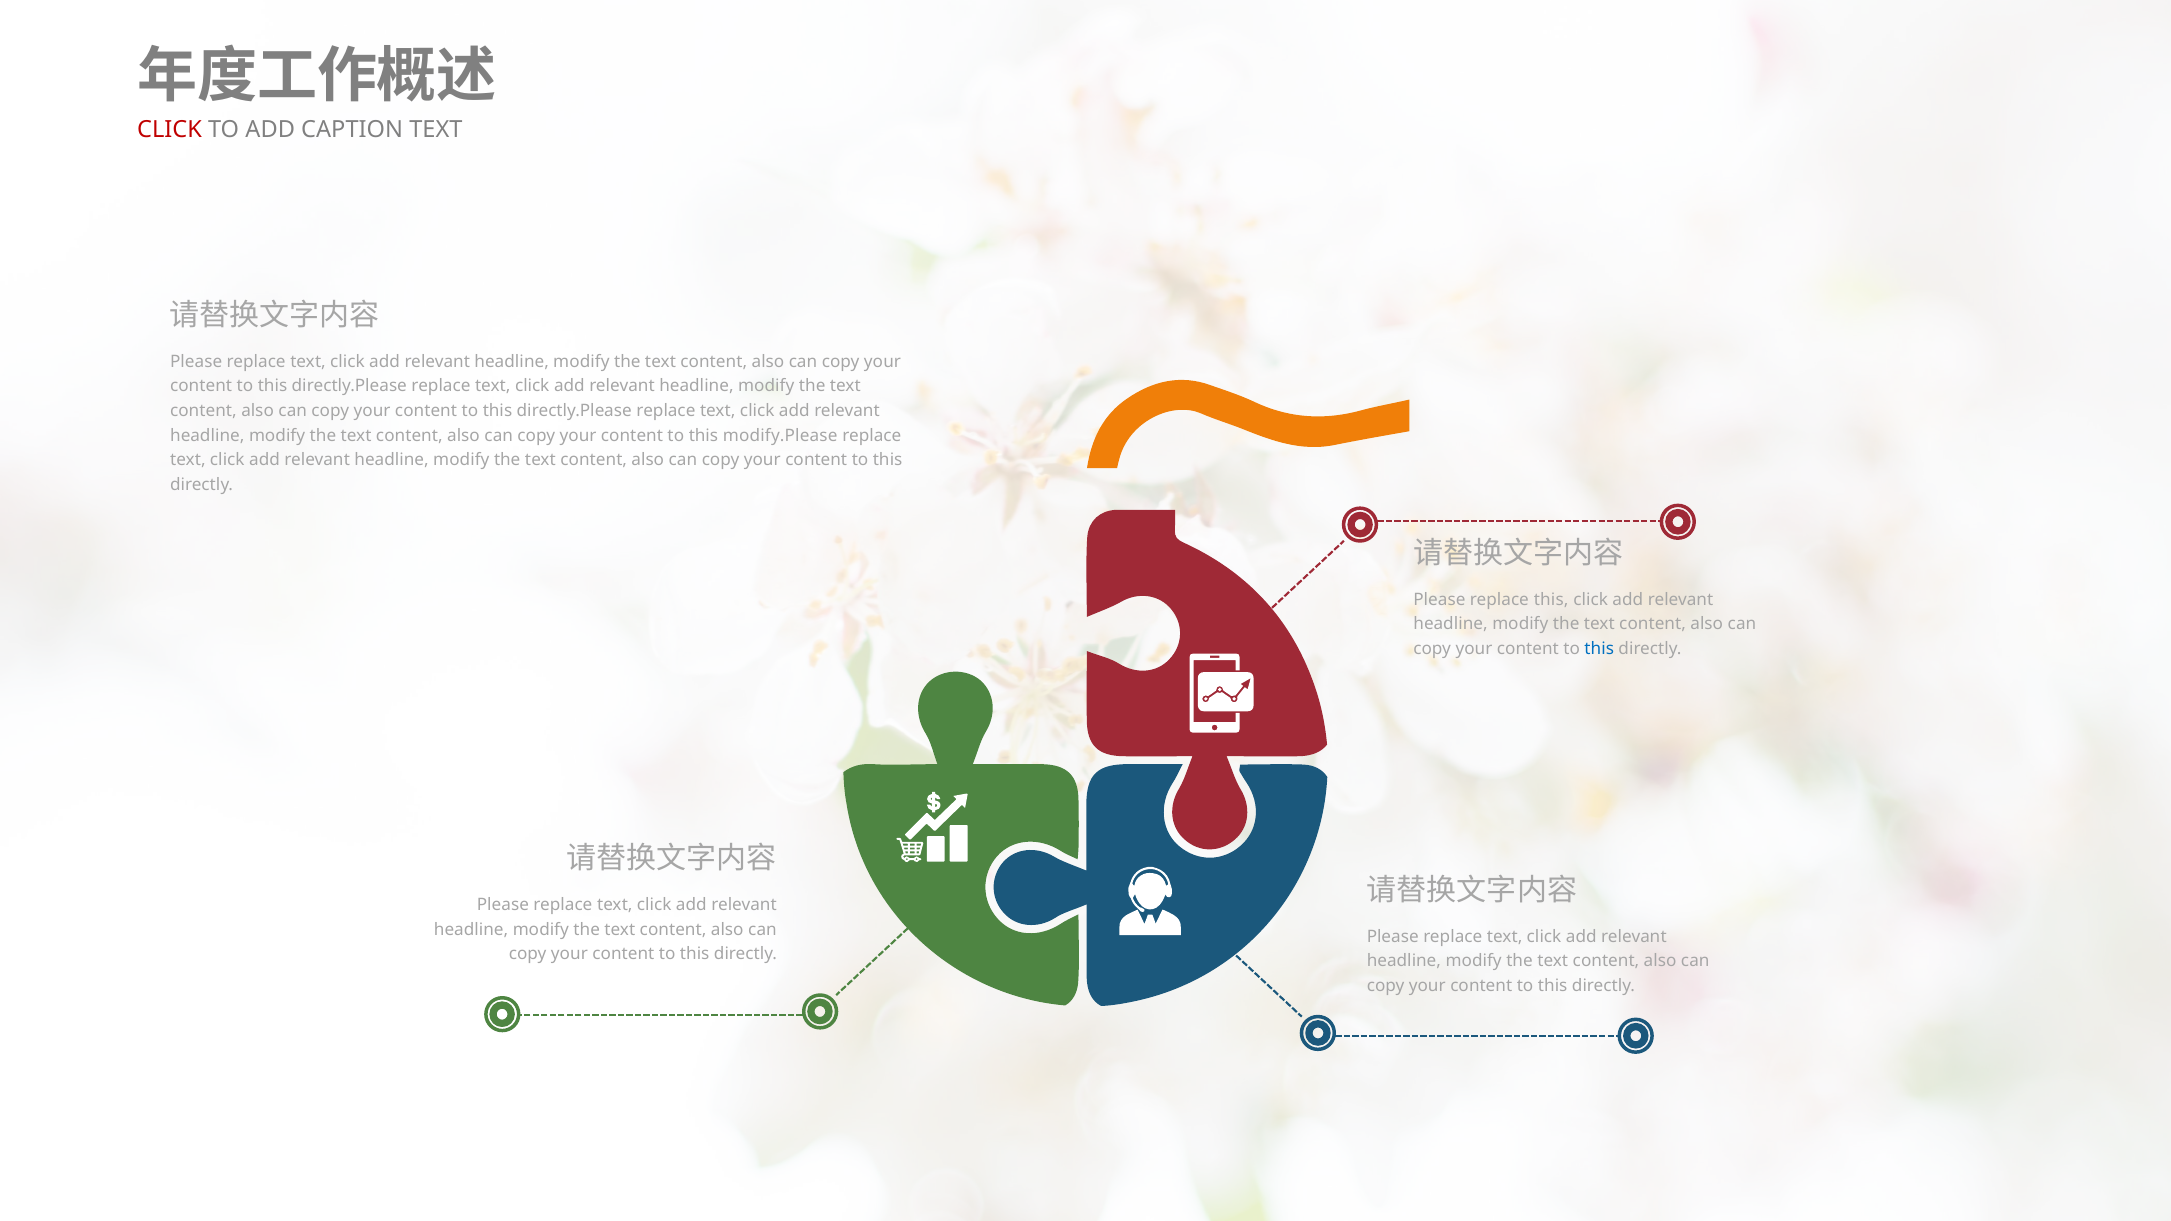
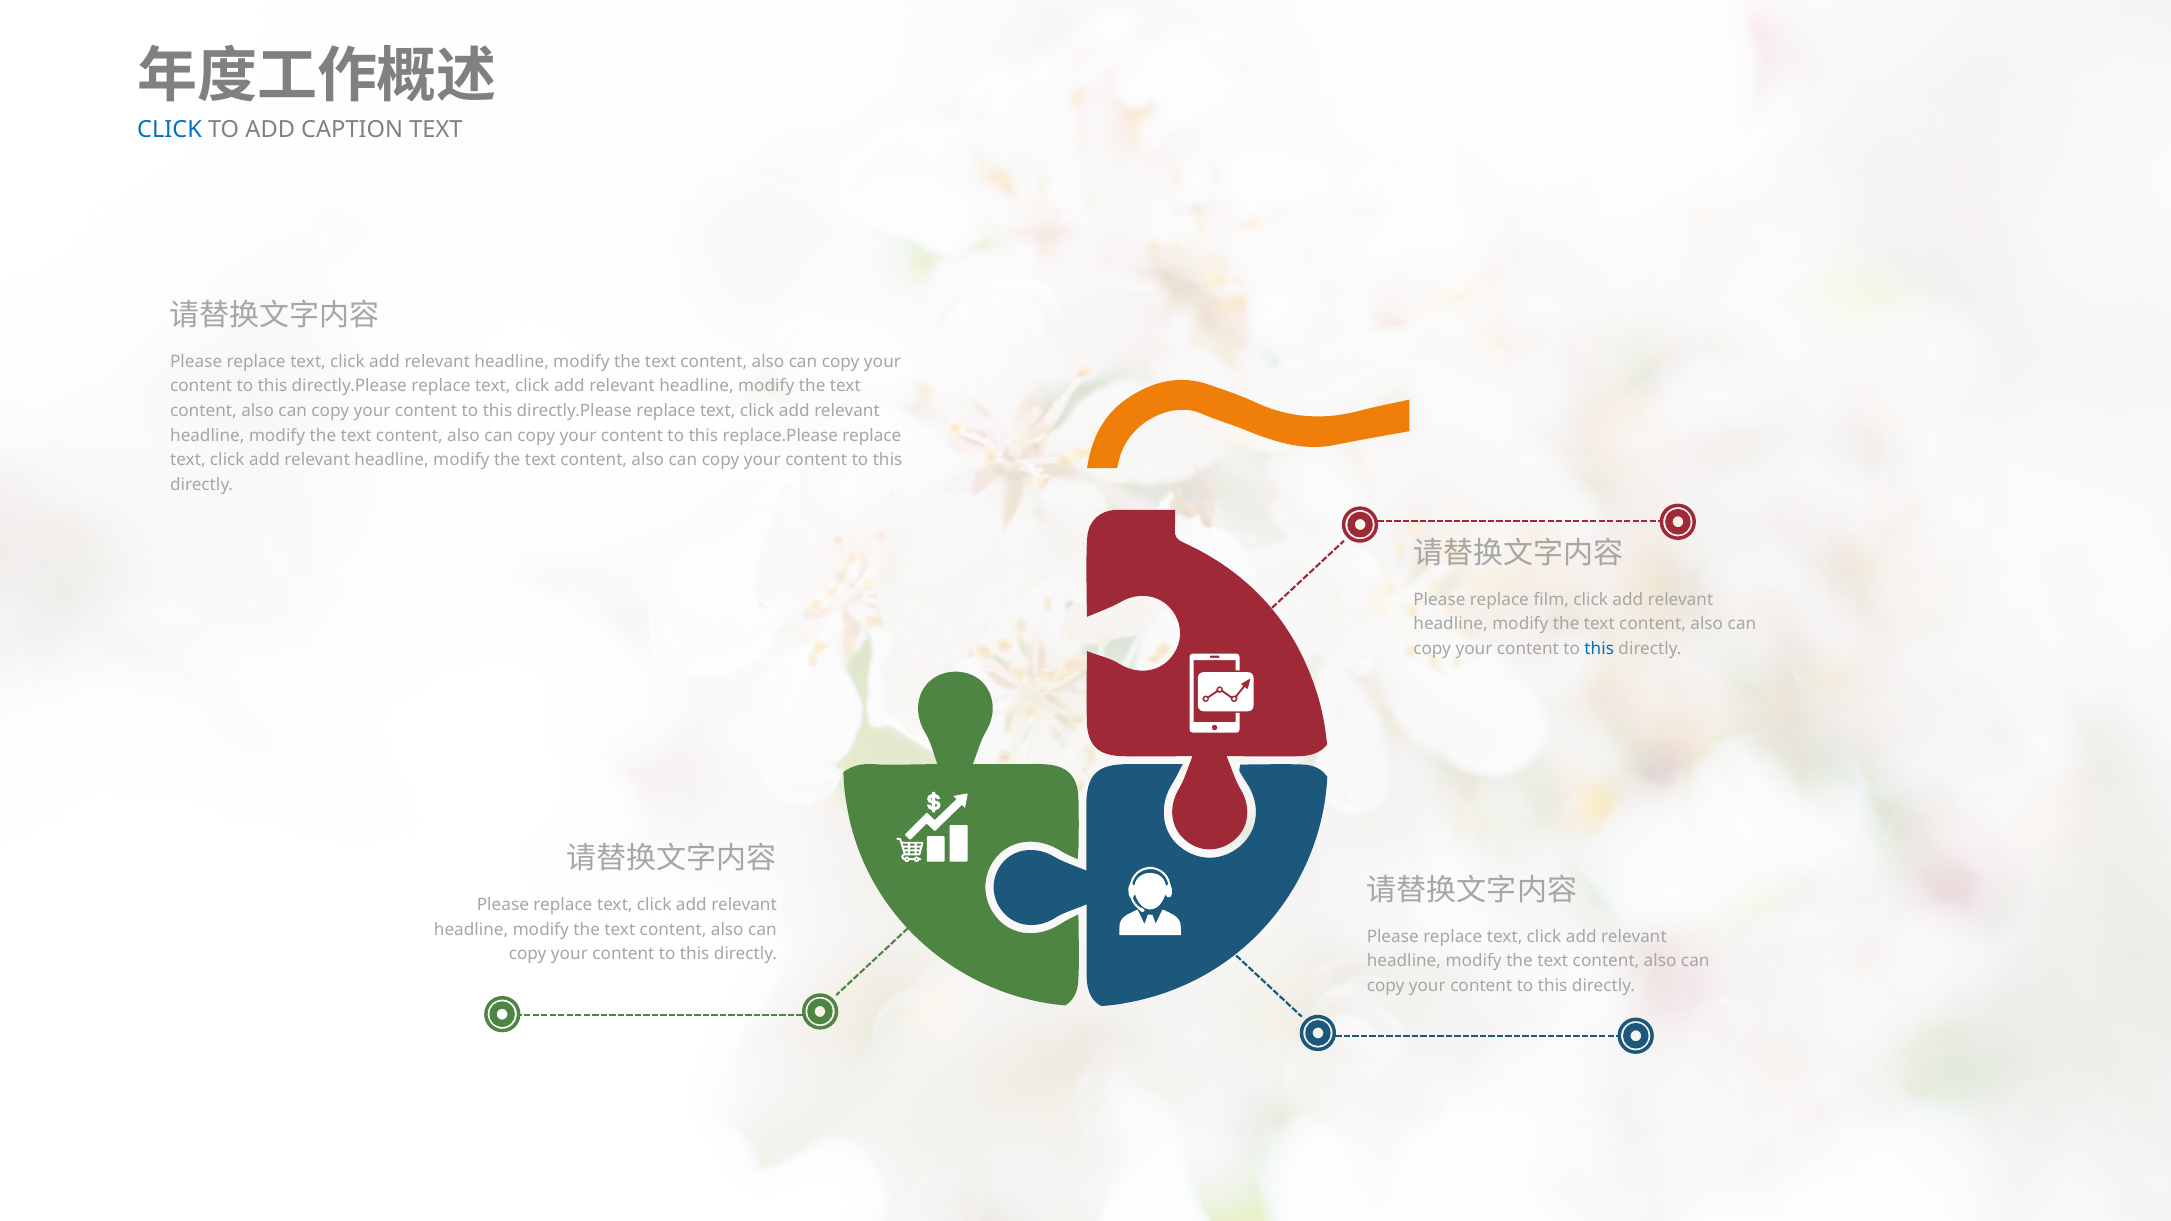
CLICK at (170, 129) colour: red -> blue
modify.Please: modify.Please -> replace.Please
replace this: this -> film
